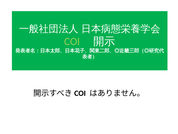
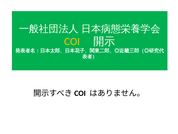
COI colour: light green -> yellow
